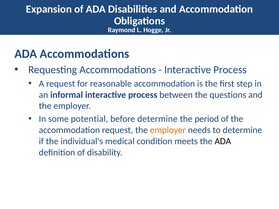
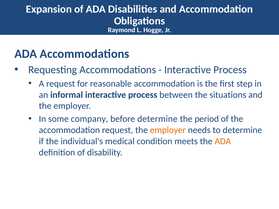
questions: questions -> situations
potential: potential -> company
ADA at (223, 141) colour: black -> orange
